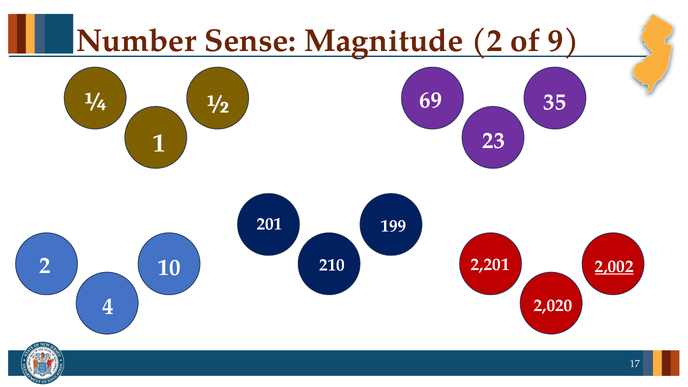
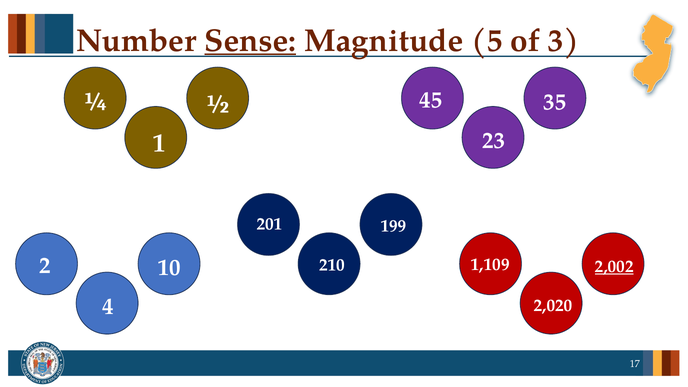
Sense underline: none -> present
Magnitude 2: 2 -> 5
9: 9 -> 3
69: 69 -> 45
2,201: 2,201 -> 1,109
